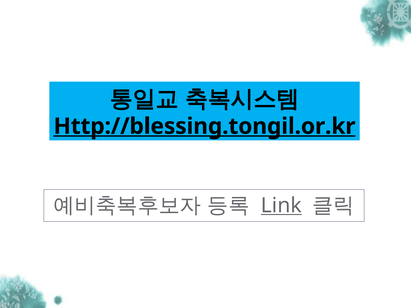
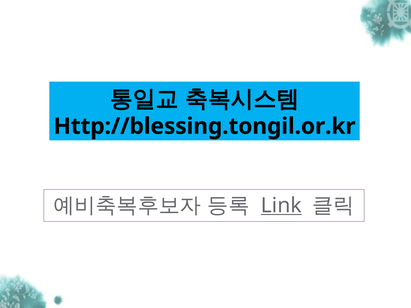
Http://blessing.tongil.or.kr underline: present -> none
